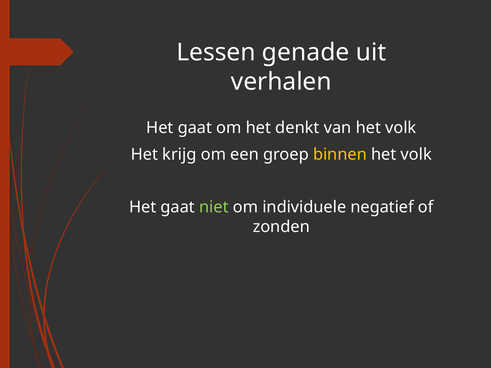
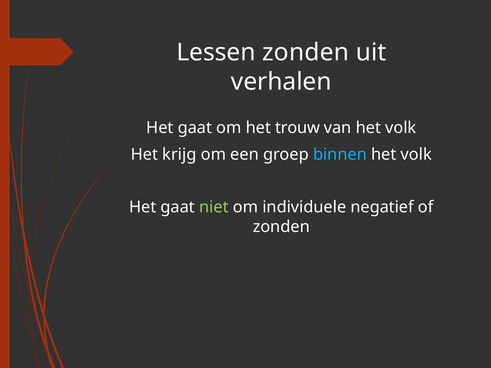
Lessen genade: genade -> zonden
denkt: denkt -> trouw
binnen colour: yellow -> light blue
